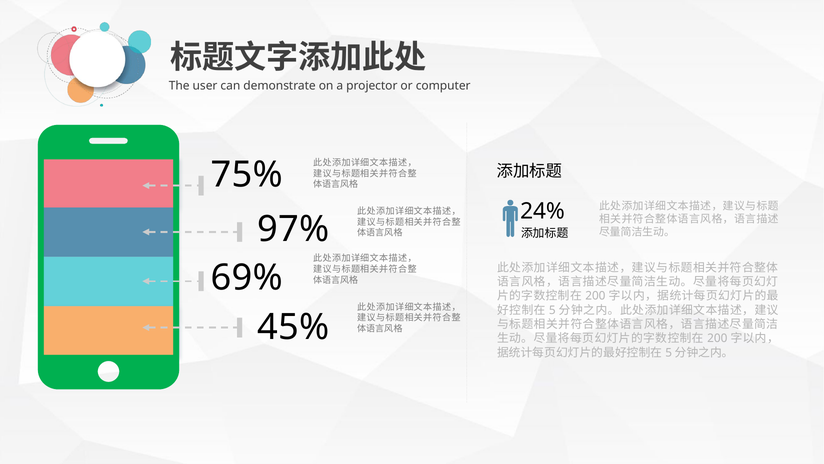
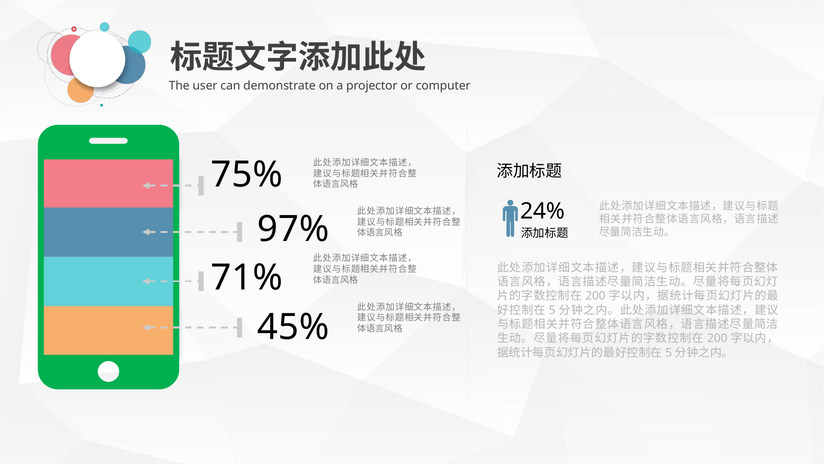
69%: 69% -> 71%
